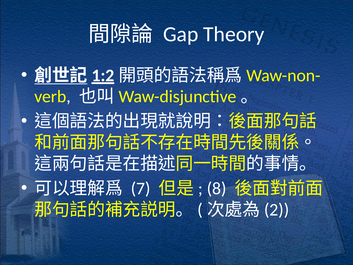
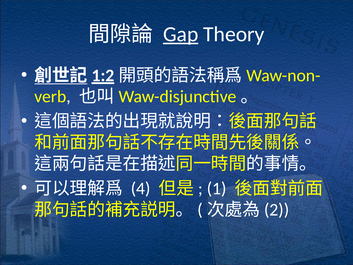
Gap underline: none -> present
7: 7 -> 4
8: 8 -> 1
